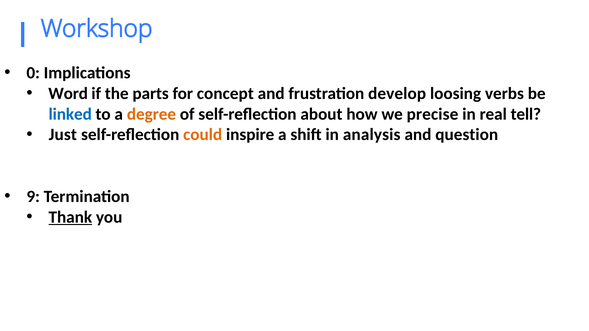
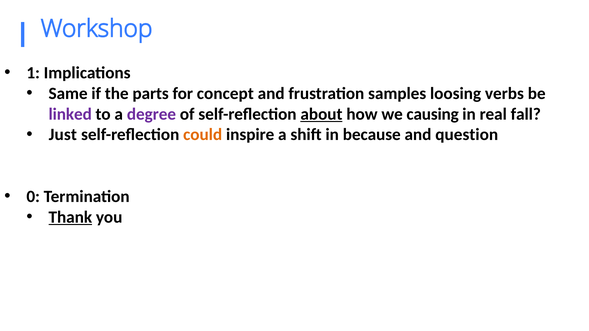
0: 0 -> 1
Word: Word -> Same
develop: develop -> samples
linked colour: blue -> purple
degree colour: orange -> purple
about underline: none -> present
precise: precise -> causing
tell: tell -> fall
analysis: analysis -> because
9: 9 -> 0
